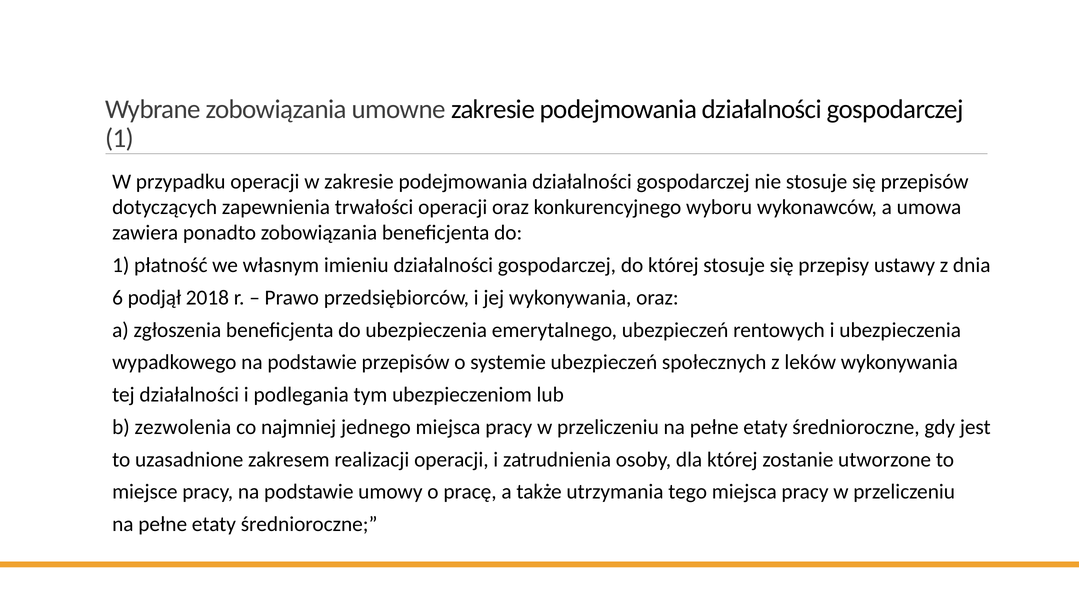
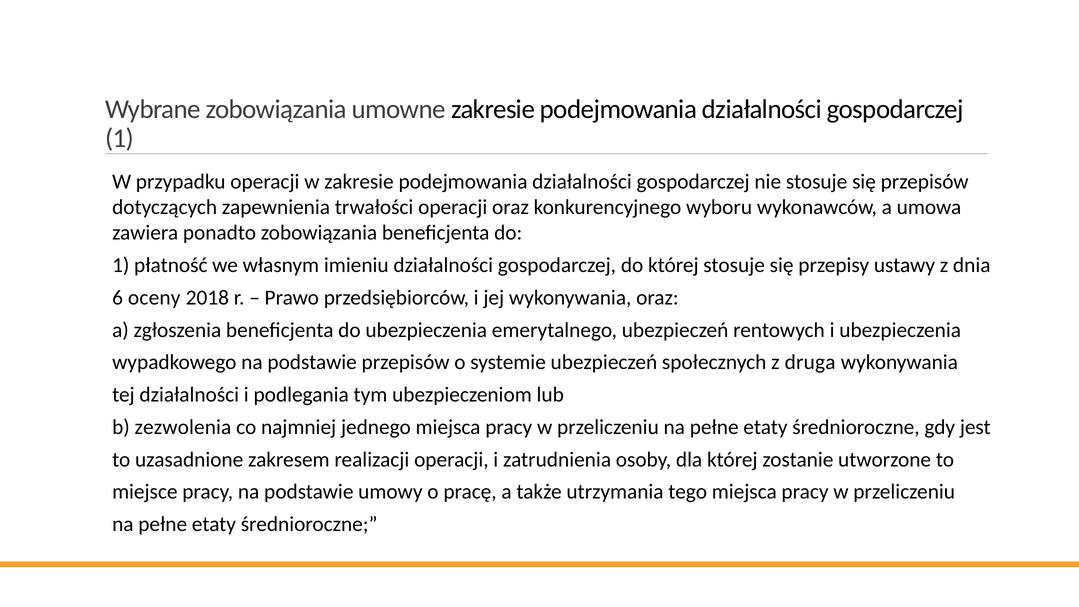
podjął: podjął -> oceny
leków: leków -> druga
